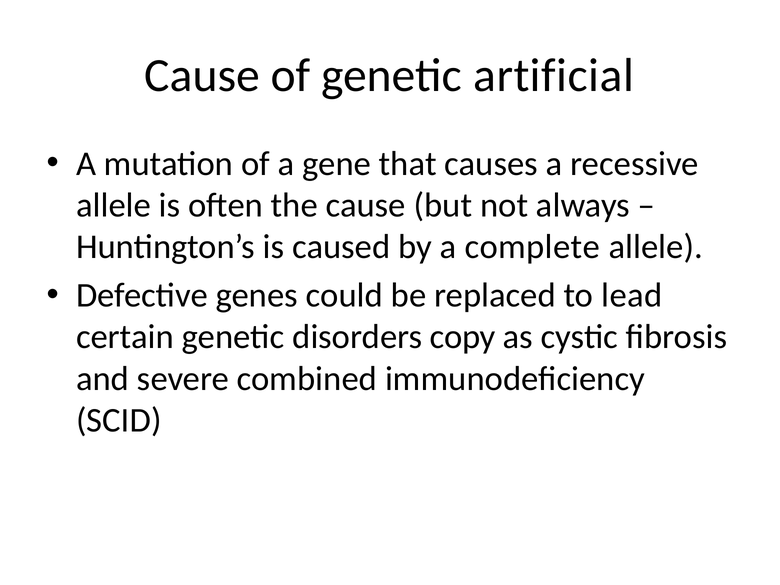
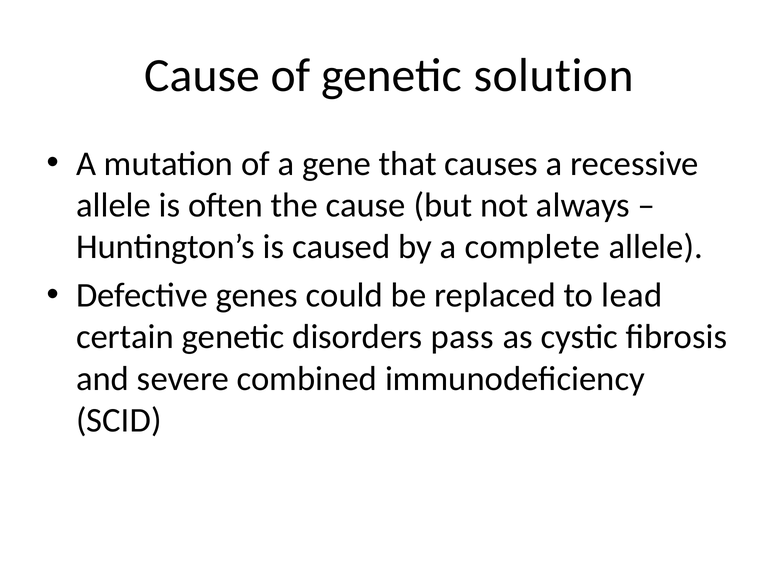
artificial: artificial -> solution
copy: copy -> pass
